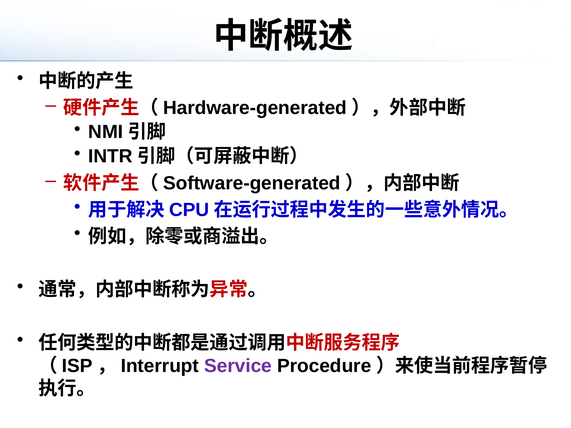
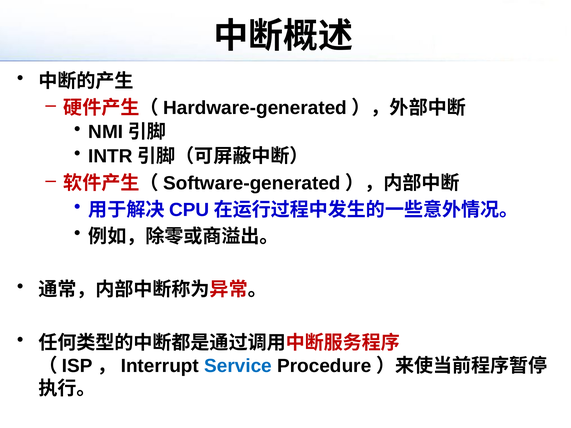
Service colour: purple -> blue
